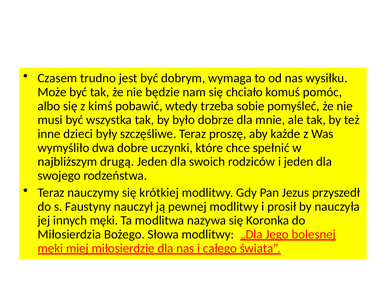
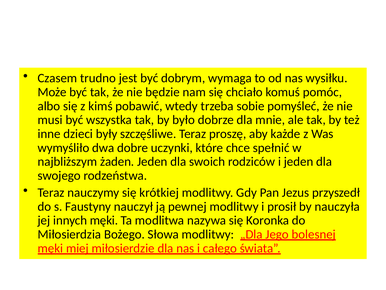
drugą: drugą -> żaden
